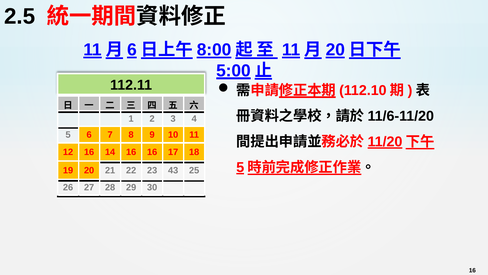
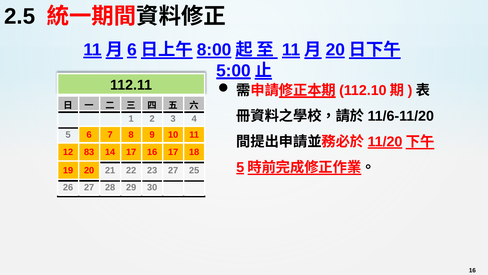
12 16: 16 -> 83
14 16: 16 -> 17
23 43: 43 -> 27
